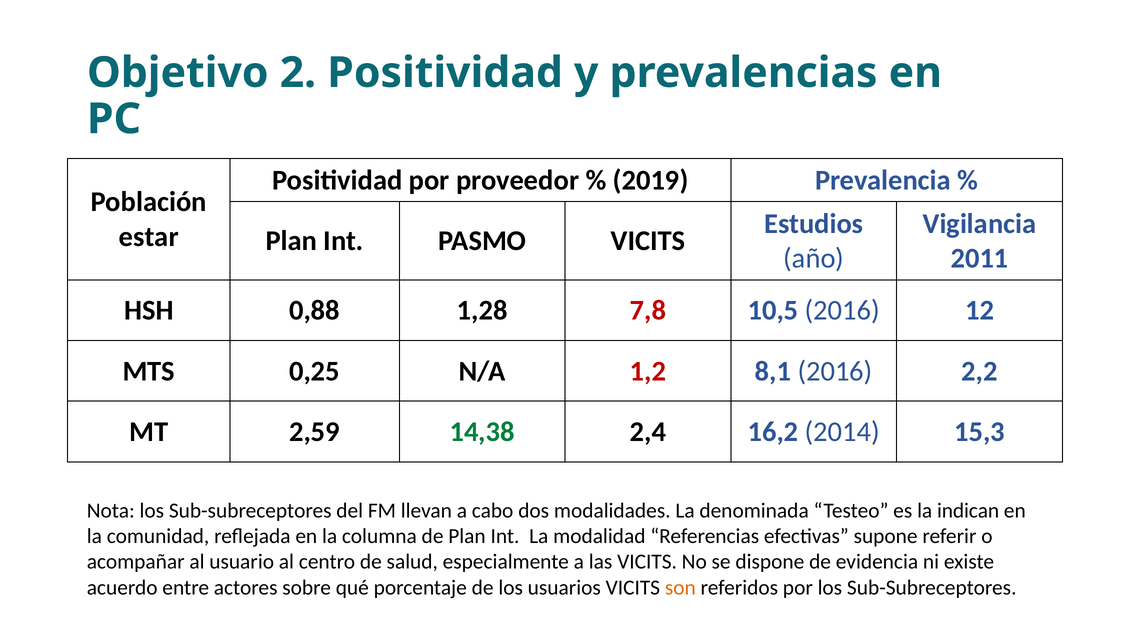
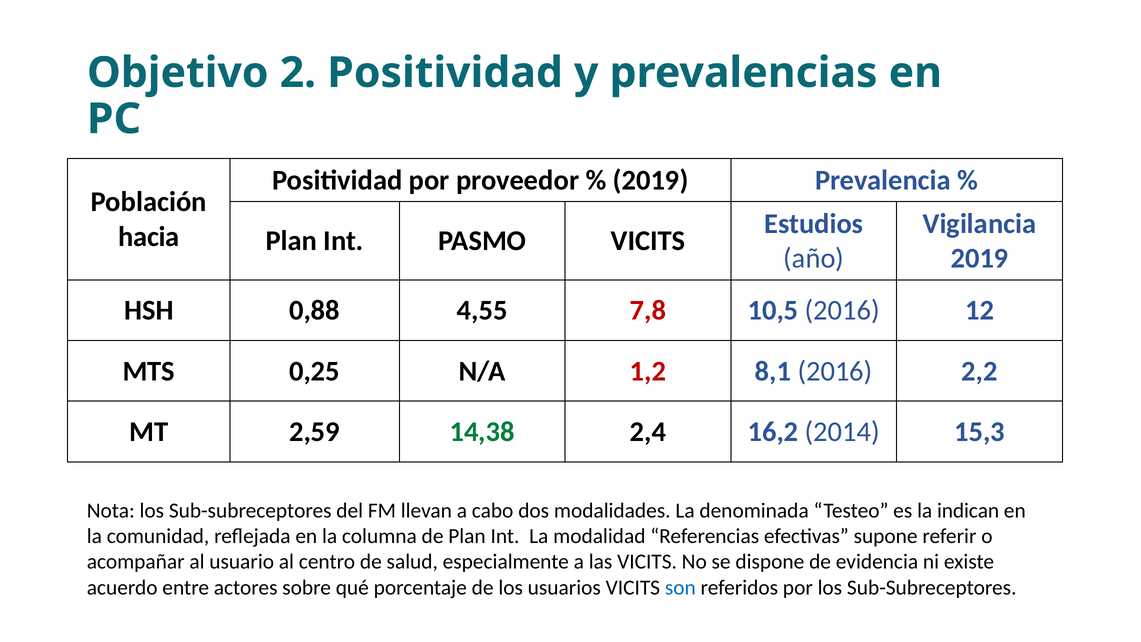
estar: estar -> hacia
2011 at (980, 258): 2011 -> 2019
1,28: 1,28 -> 4,55
son colour: orange -> blue
